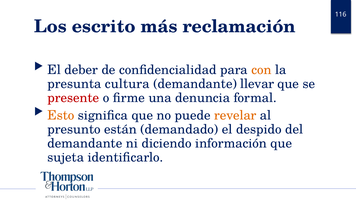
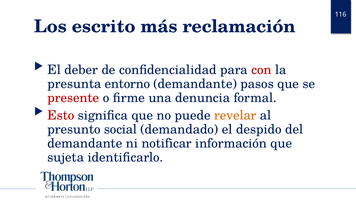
con colour: orange -> red
cultura: cultura -> entorno
llevar: llevar -> pasos
Esto colour: orange -> red
están: están -> social
diciendo: diciendo -> notificar
